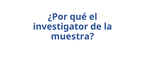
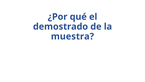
investigator: investigator -> demostrado
